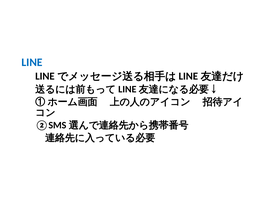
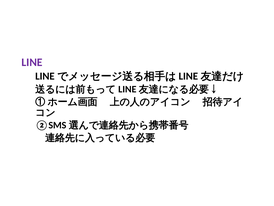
LINE colour: blue -> purple
